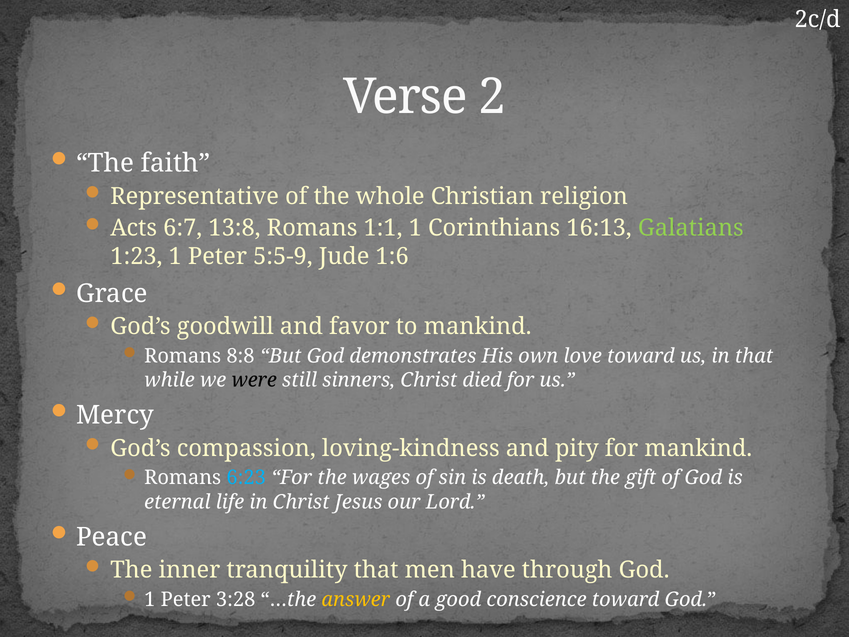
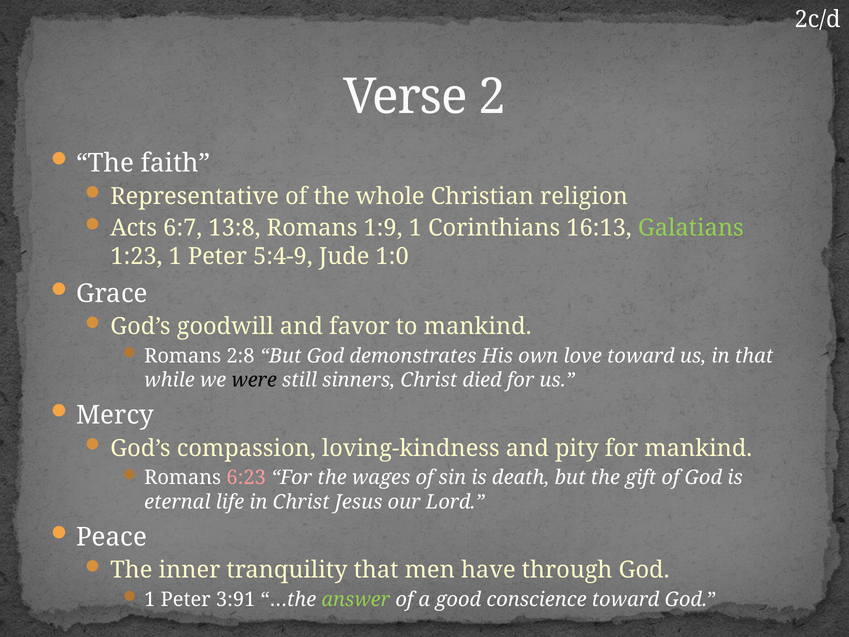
1:1: 1:1 -> 1:9
5:5-9: 5:5-9 -> 5:4-9
1:6: 1:6 -> 1:0
8:8: 8:8 -> 2:8
6:23 colour: light blue -> pink
3:28: 3:28 -> 3:91
answer colour: yellow -> light green
